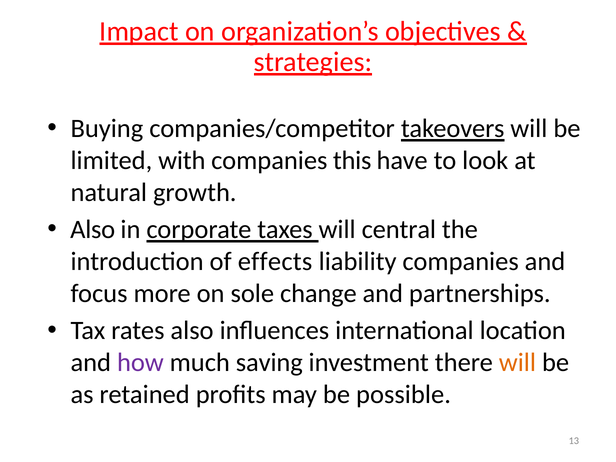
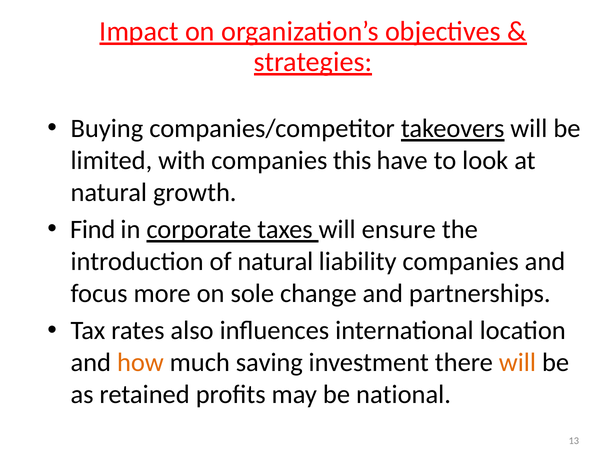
Also at (93, 230): Also -> Find
central: central -> ensure
of effects: effects -> natural
how colour: purple -> orange
possible: possible -> national
